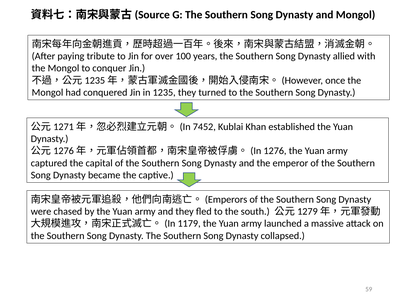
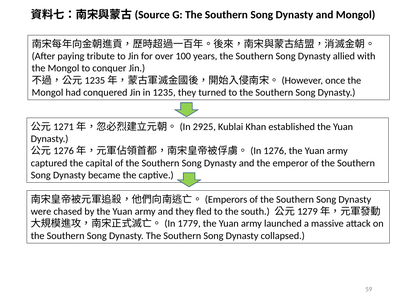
7452: 7452 -> 2925
1179: 1179 -> 1779
